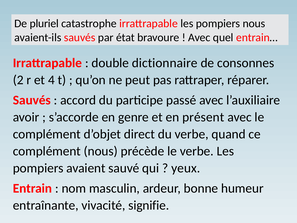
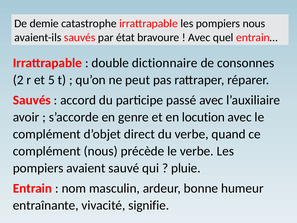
pluriel: pluriel -> demie
4: 4 -> 5
présent: présent -> locution
yeux: yeux -> pluie
